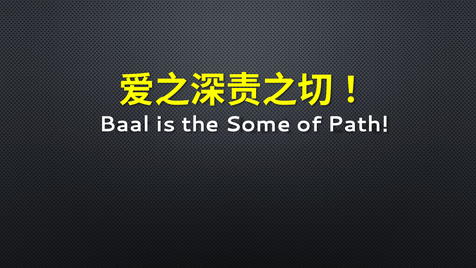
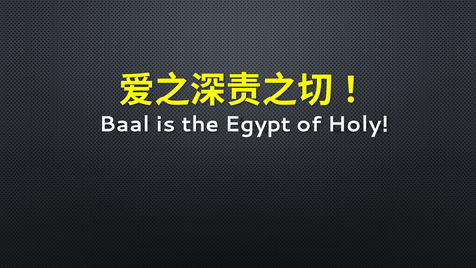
Some: Some -> Egypt
Path: Path -> Holy
